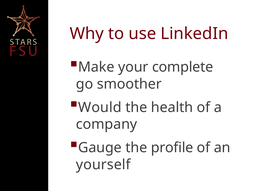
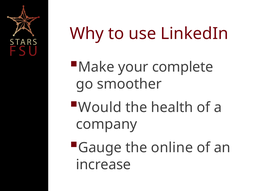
profile: profile -> online
yourself: yourself -> increase
